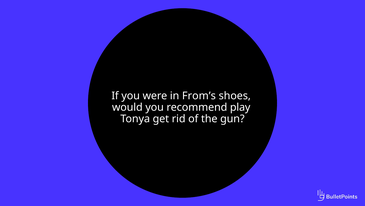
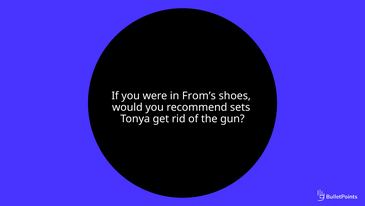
play: play -> sets
